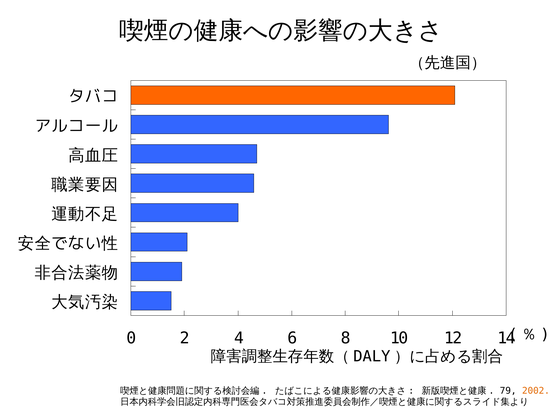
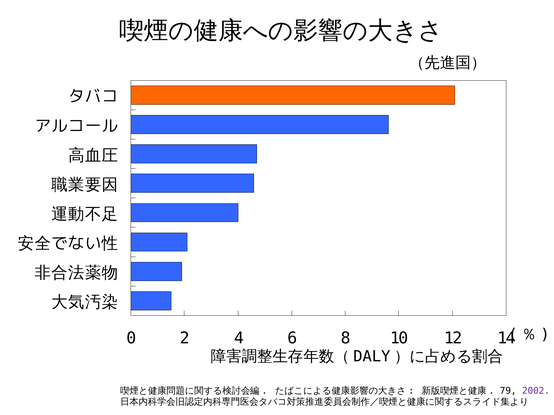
2002 colour: orange -> purple
